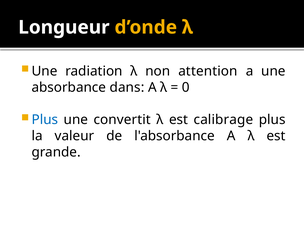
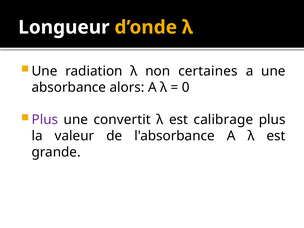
attention: attention -> certaines
dans: dans -> alors
Plus at (45, 120) colour: blue -> purple
